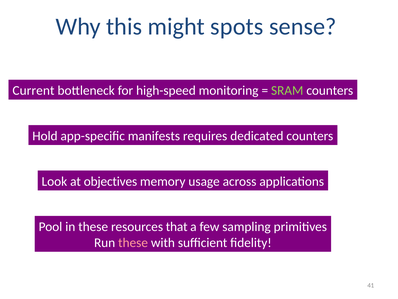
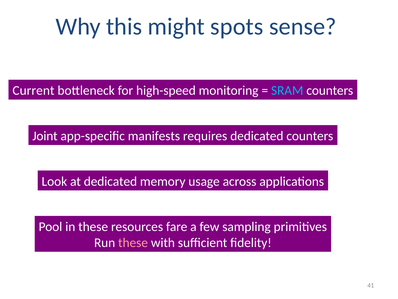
SRAM colour: light green -> light blue
Hold: Hold -> Joint
at objectives: objectives -> dedicated
that: that -> fare
